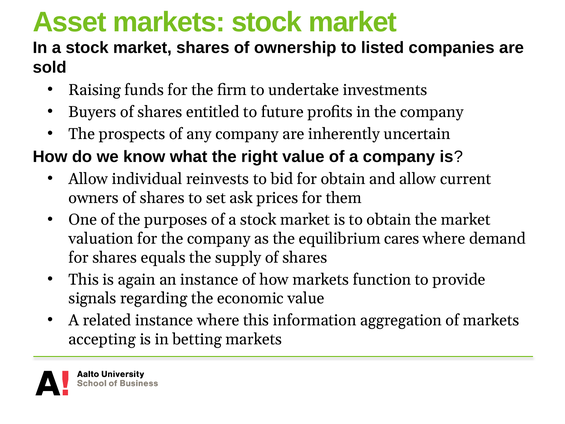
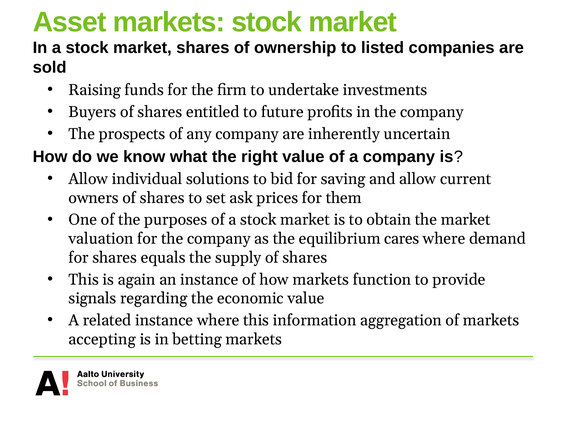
reinvests: reinvests -> solutions
for obtain: obtain -> saving
